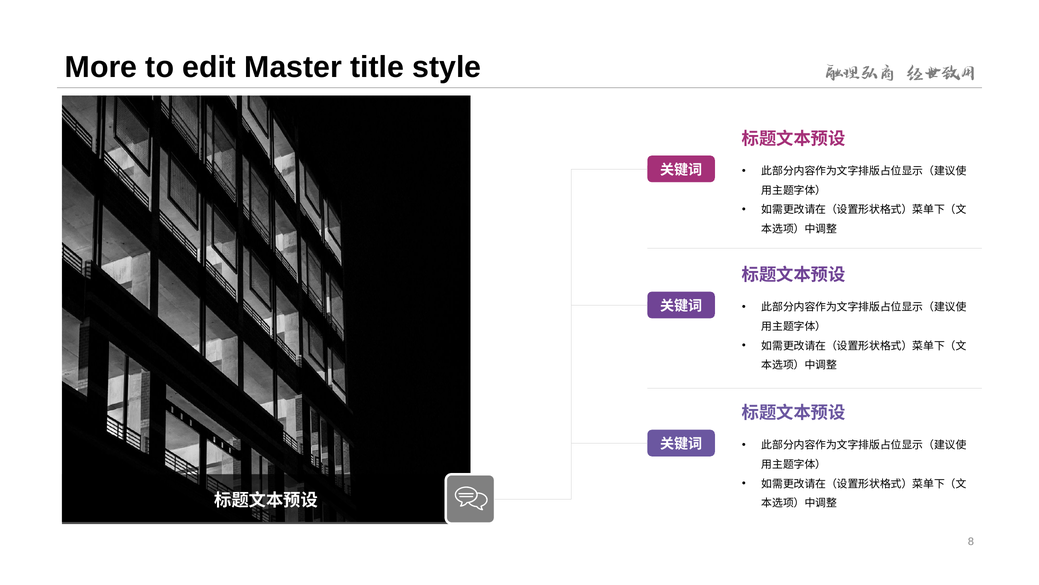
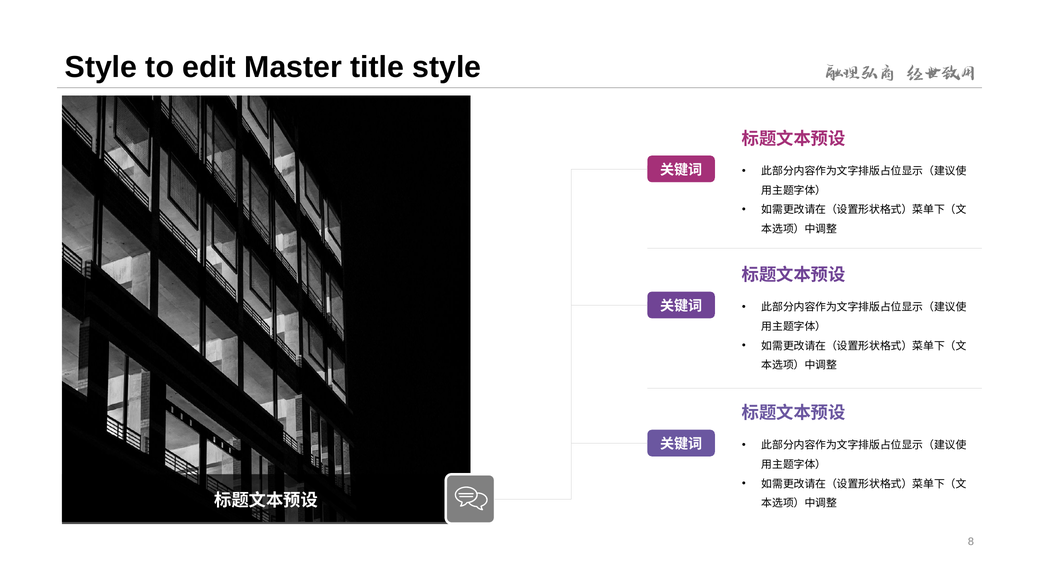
More at (101, 67): More -> Style
